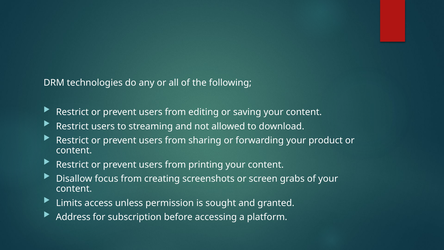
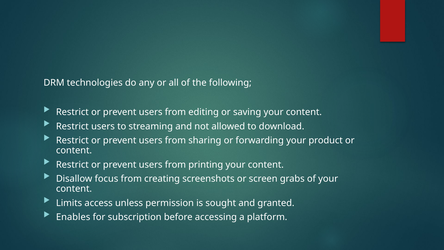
Address: Address -> Enables
